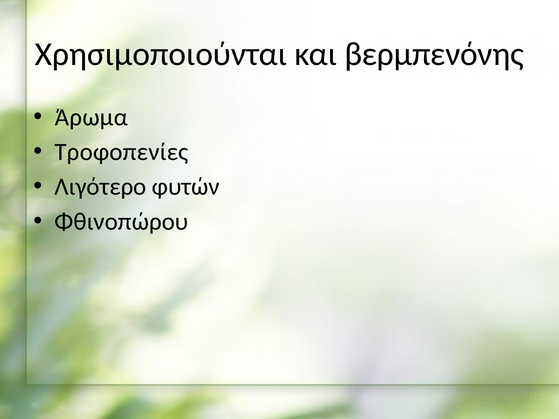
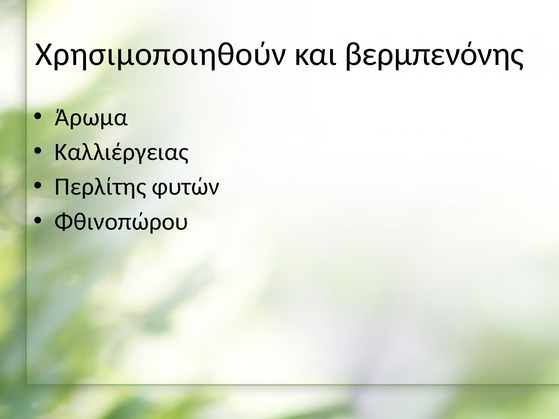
Χρησιμοποιούνται: Χρησιμοποιούνται -> Χρησιμοποιηθούν
Τροφοπενίες: Τροφοπενίες -> Καλλιέργειας
Λιγότερο: Λιγότερο -> Περλίτης
